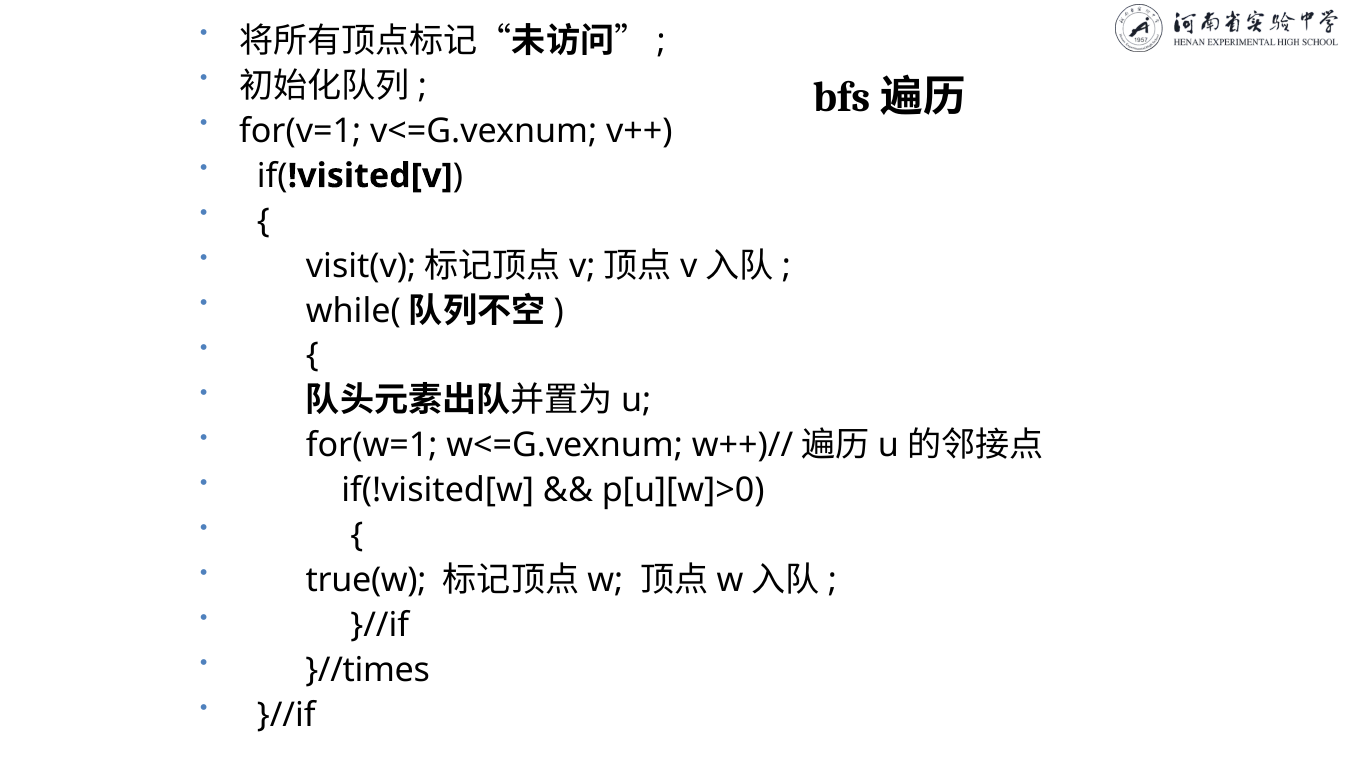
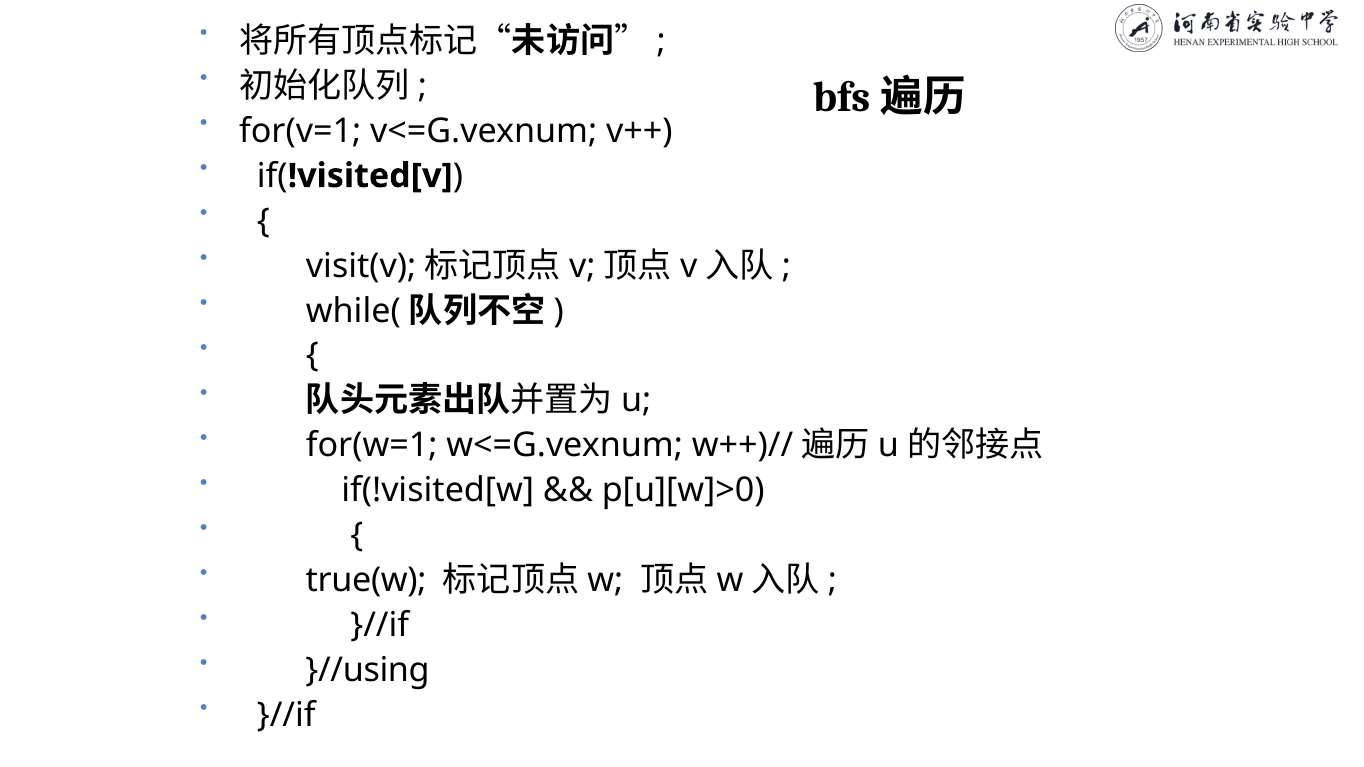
}//times: }//times -> }//using
